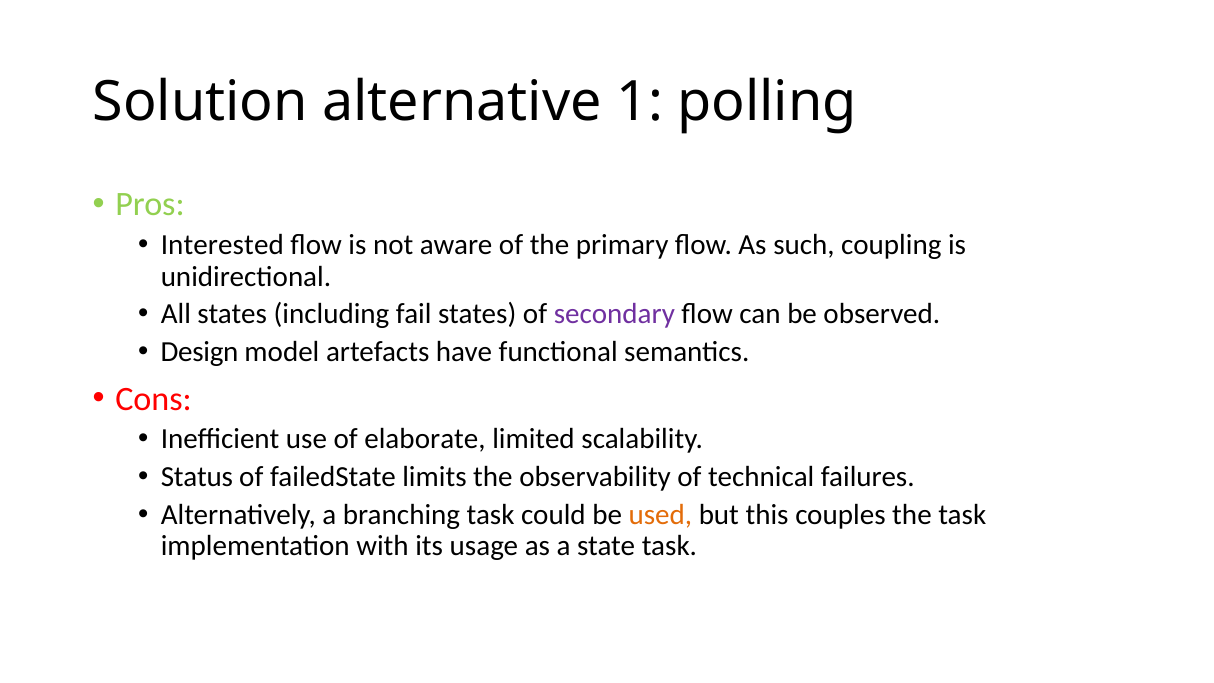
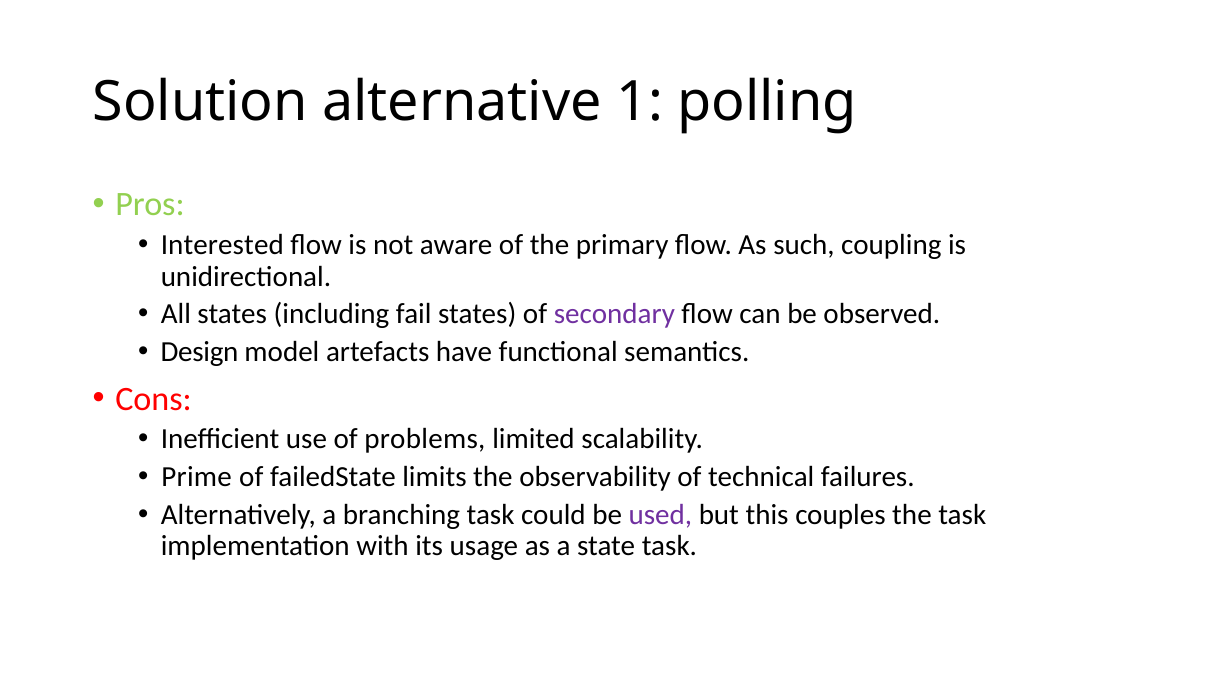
elaborate: elaborate -> problems
Status: Status -> Prime
used colour: orange -> purple
